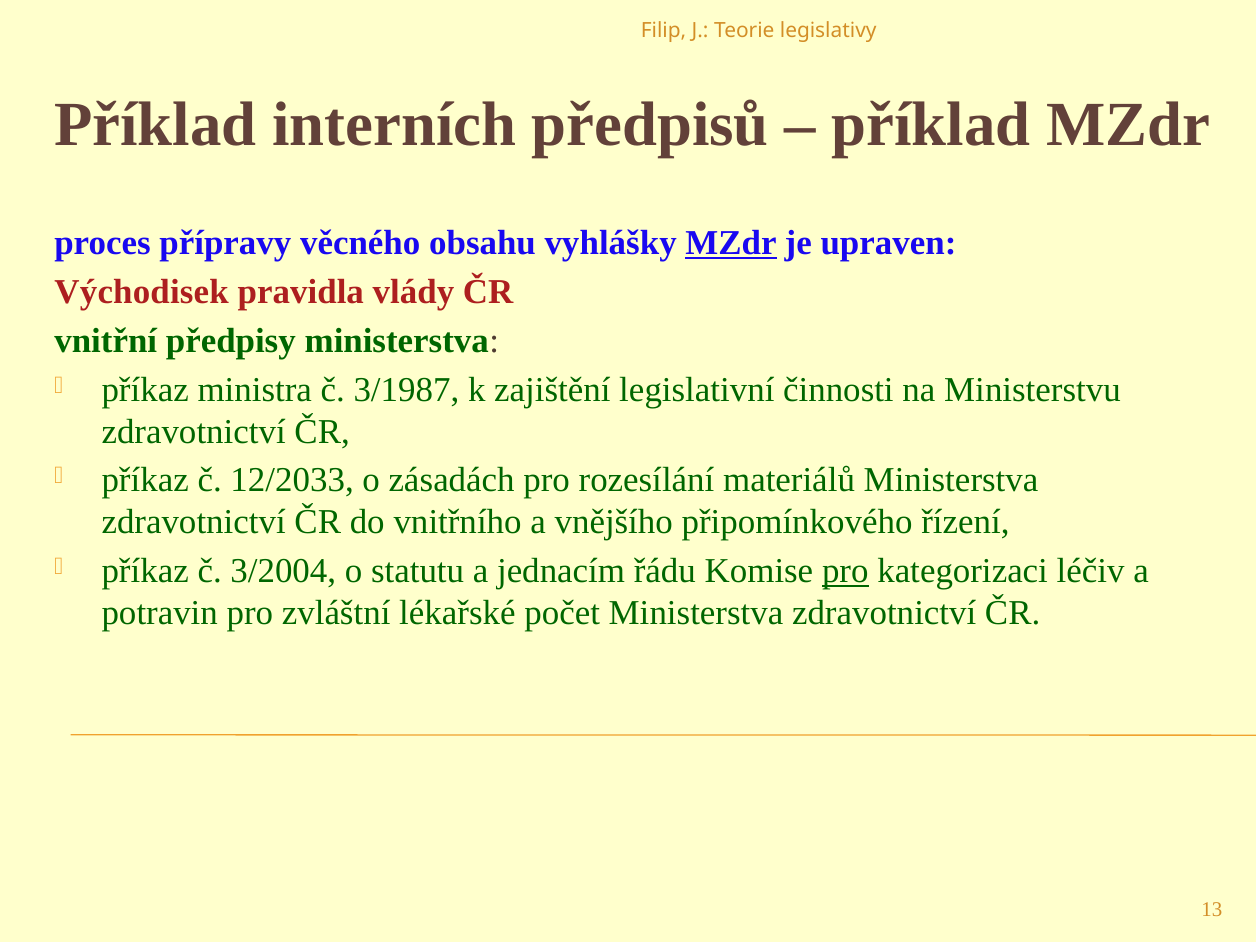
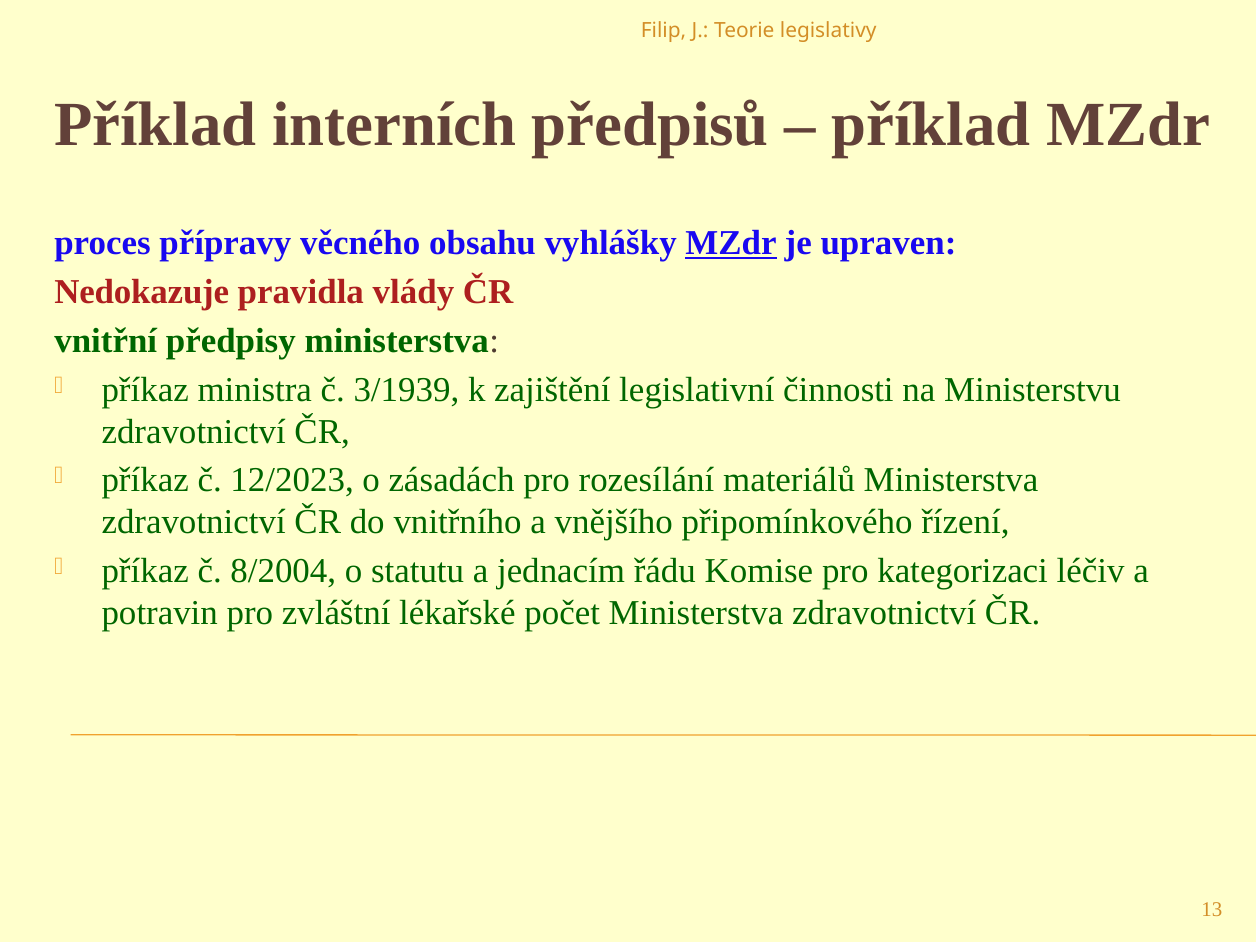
Východisek: Východisek -> Nedokazuje
3/1987: 3/1987 -> 3/1939
12/2033: 12/2033 -> 12/2023
3/2004: 3/2004 -> 8/2004
pro at (845, 571) underline: present -> none
